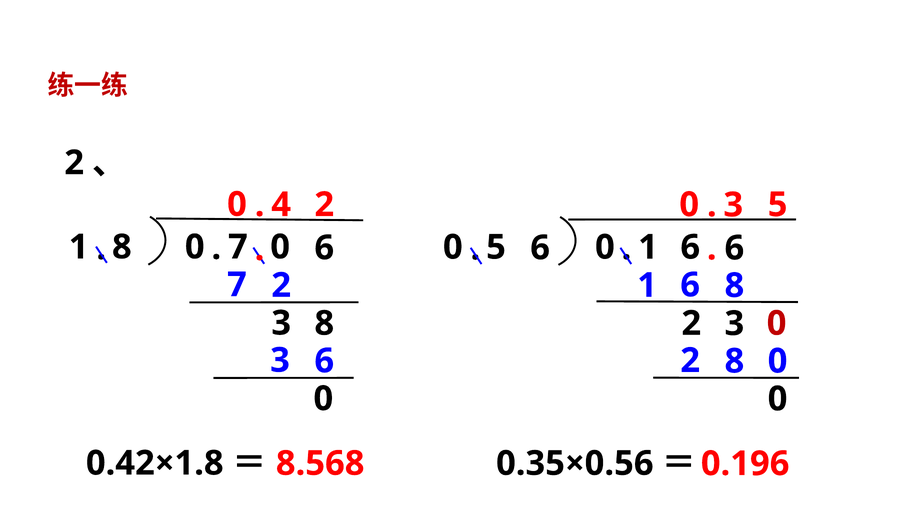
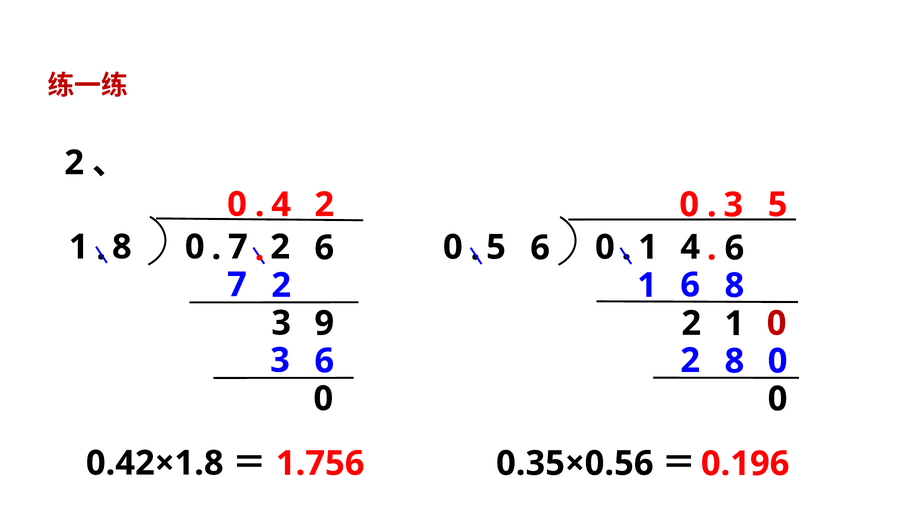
0 at (280, 247): 0 -> 2
5 6: 6 -> 4
8 at (324, 323): 8 -> 9
3 at (734, 324): 3 -> 1
8.568: 8.568 -> 1.756
